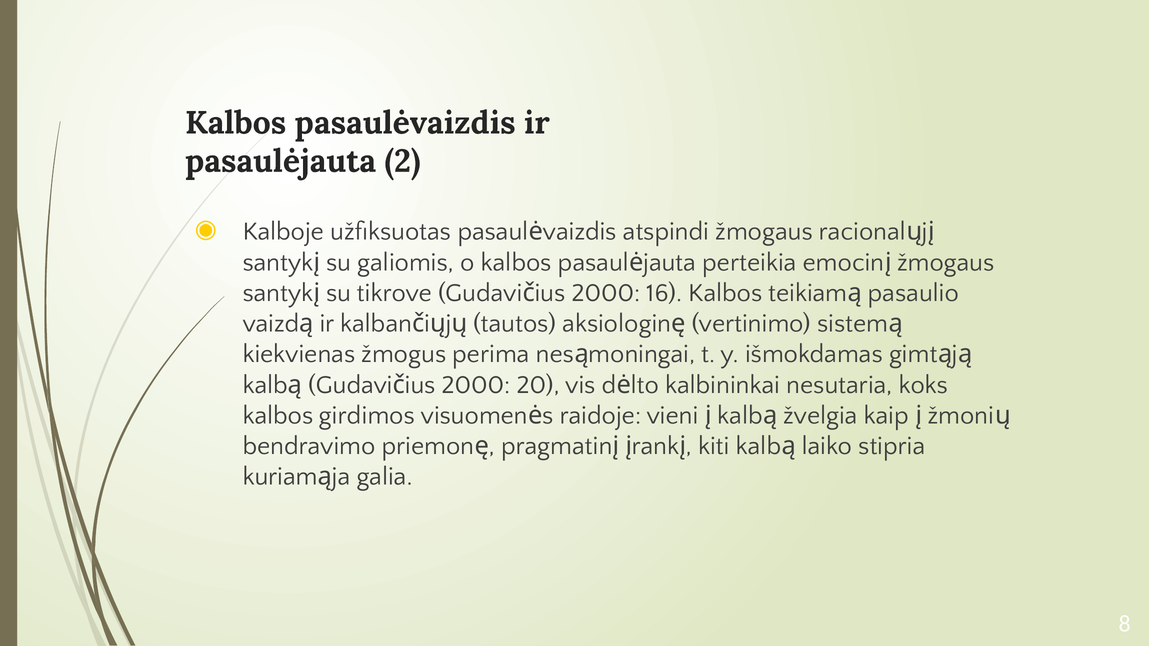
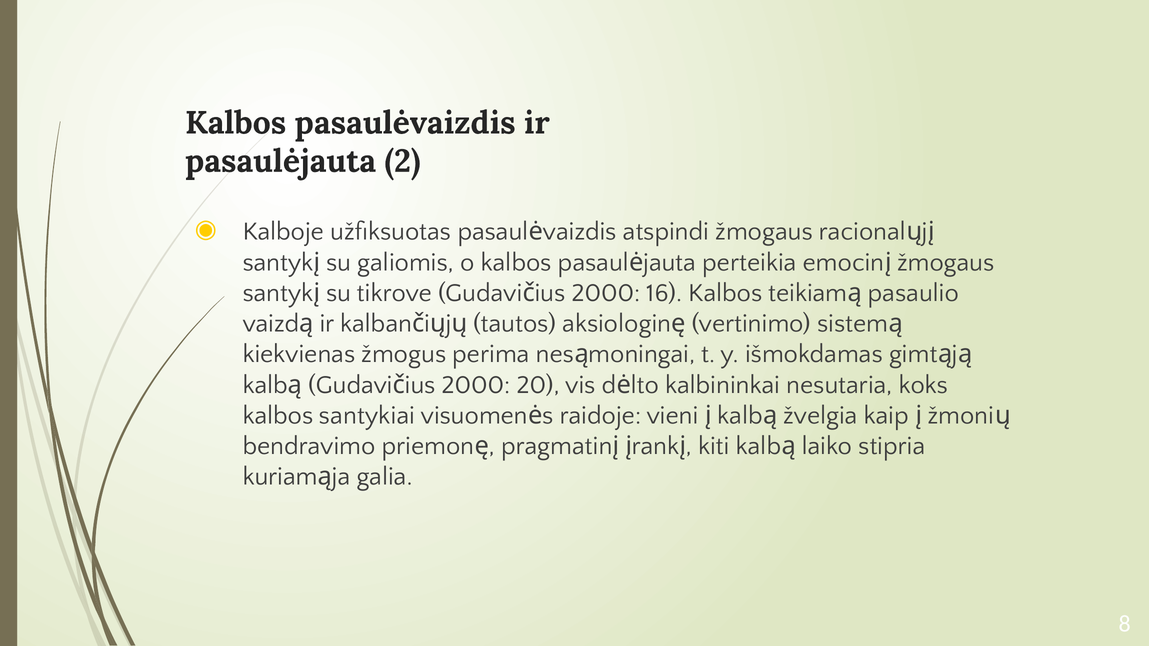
girdimos: girdimos -> santykiai
